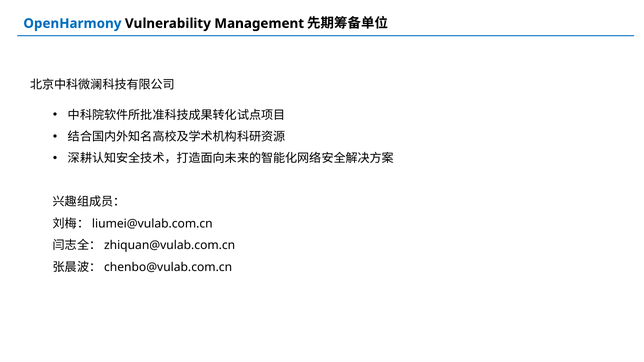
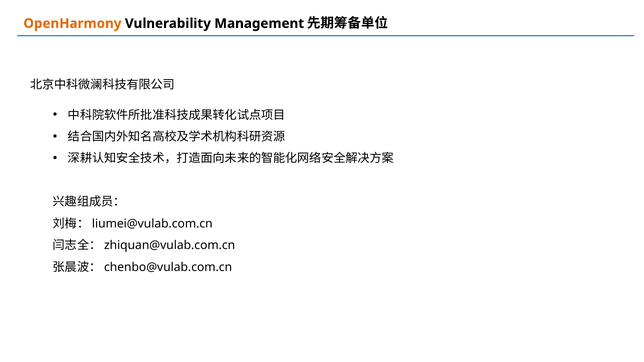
OpenHarmony colour: blue -> orange
